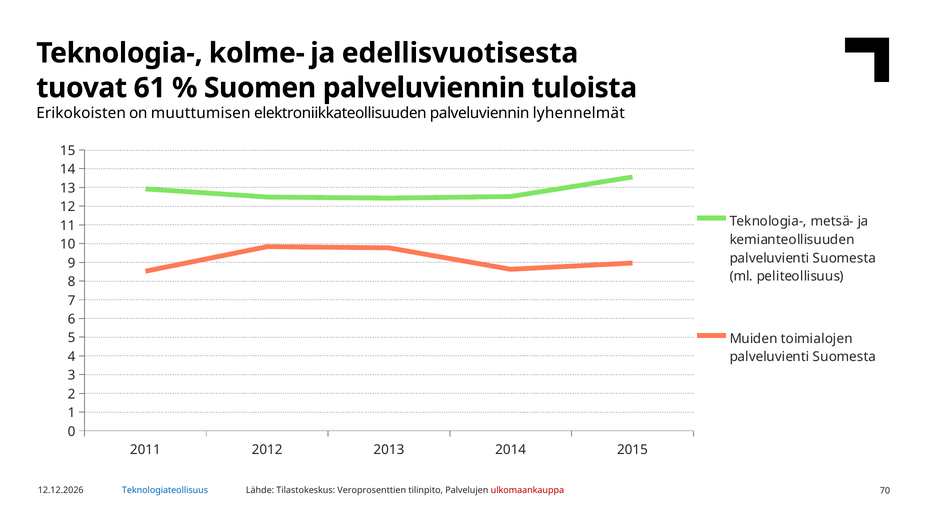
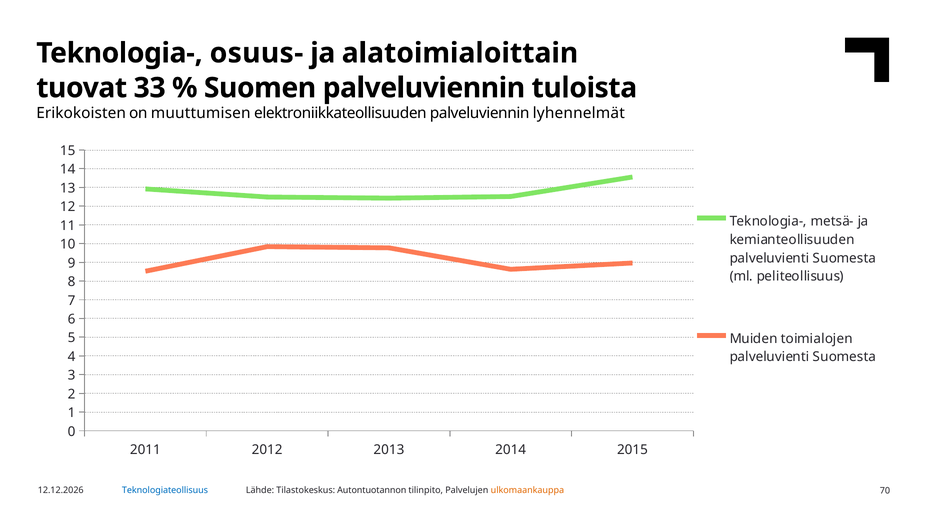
kolme-: kolme- -> osuus-
edellisvuotisesta: edellisvuotisesta -> alatoimialoittain
61: 61 -> 33
Veroprosenttien: Veroprosenttien -> Autontuotannon
ulkomaankauppa colour: red -> orange
